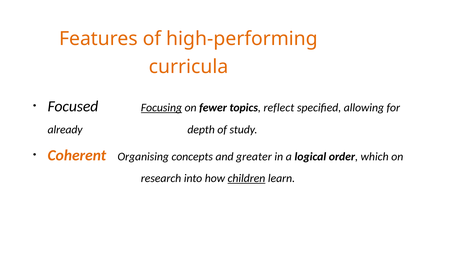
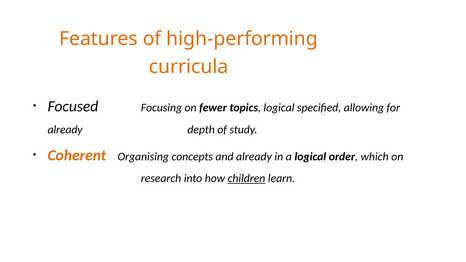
Focusing underline: present -> none
topics reflect: reflect -> logical
and greater: greater -> already
